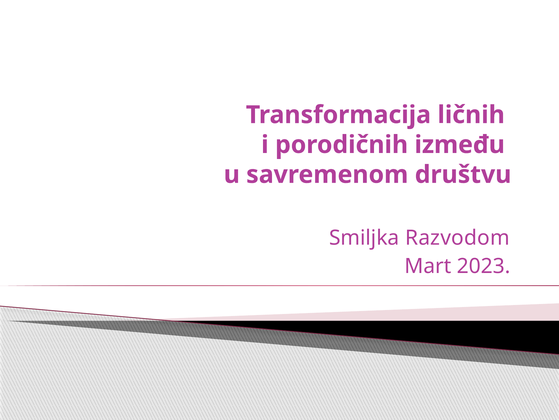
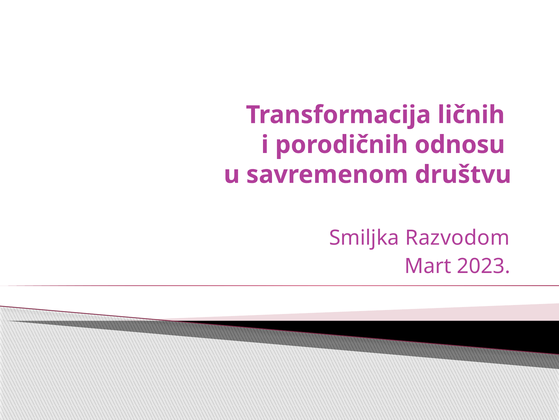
između: između -> odnosu
